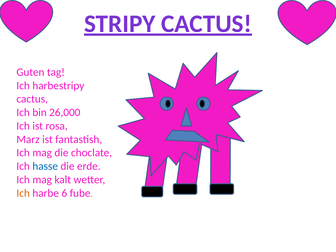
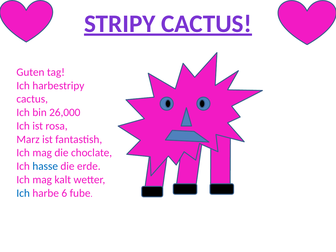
Ich at (23, 193) colour: orange -> blue
